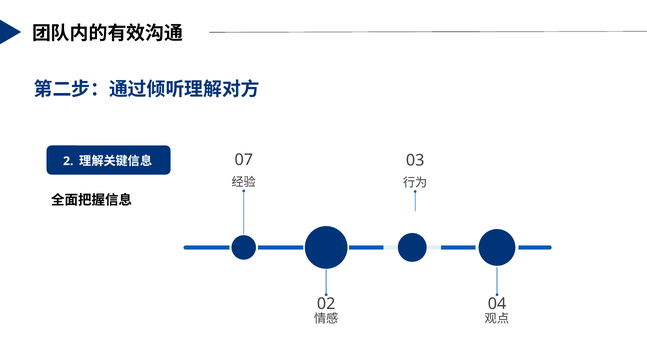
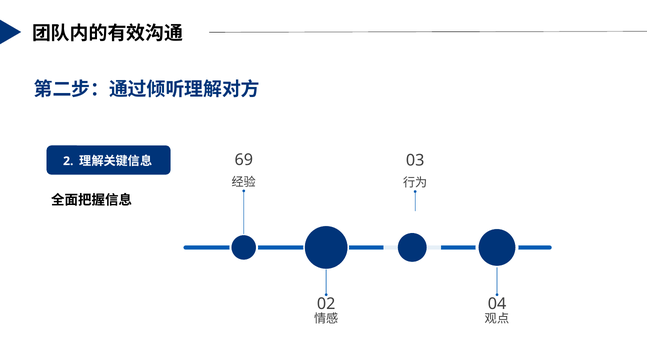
07: 07 -> 69
